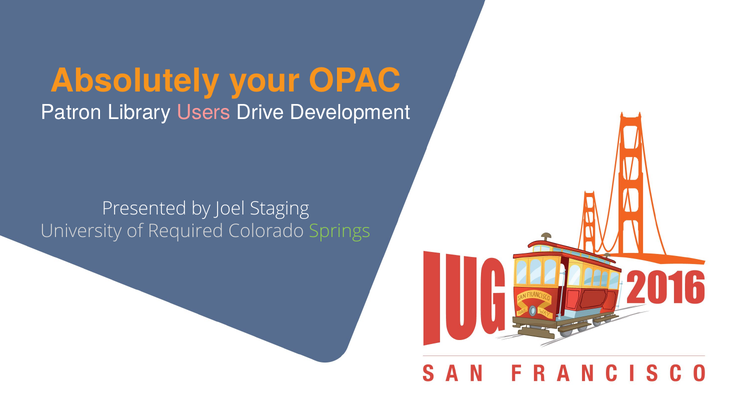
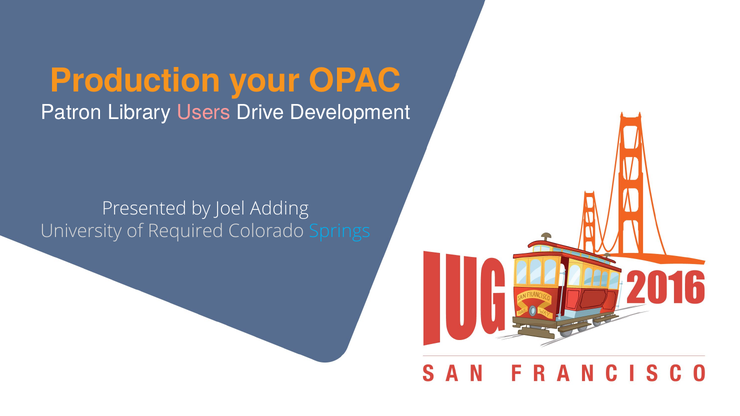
Absolutely: Absolutely -> Production
Staging: Staging -> Adding
Springs colour: light green -> light blue
